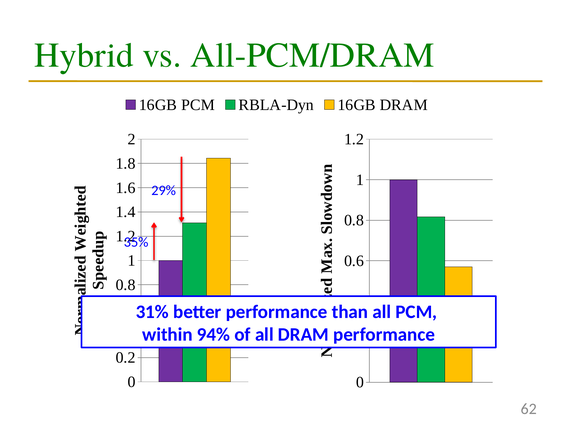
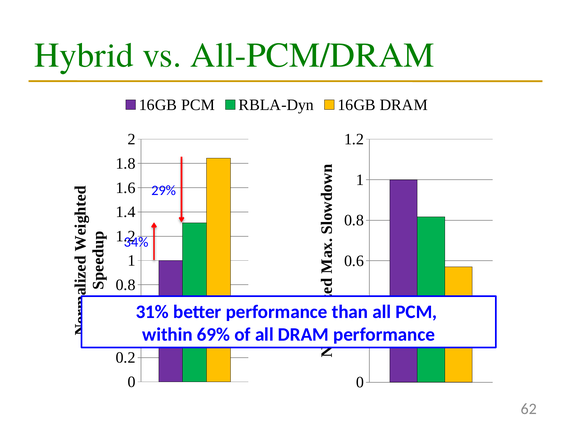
35%: 35% -> 34%
94%: 94% -> 69%
